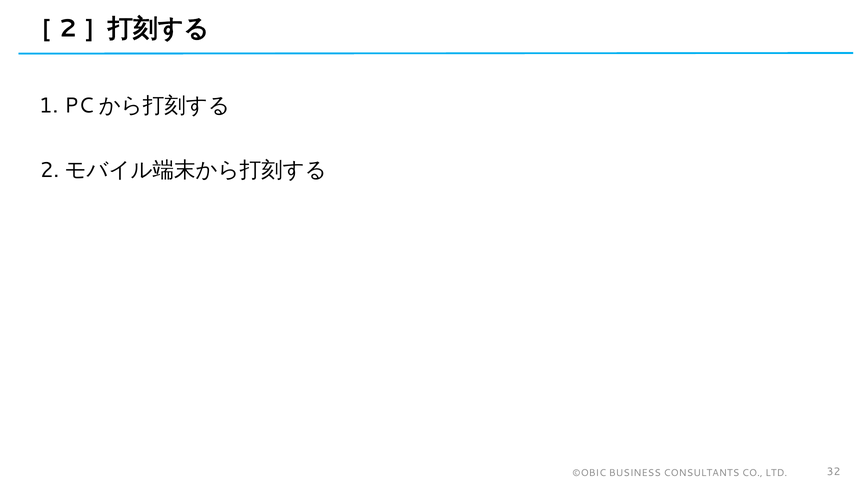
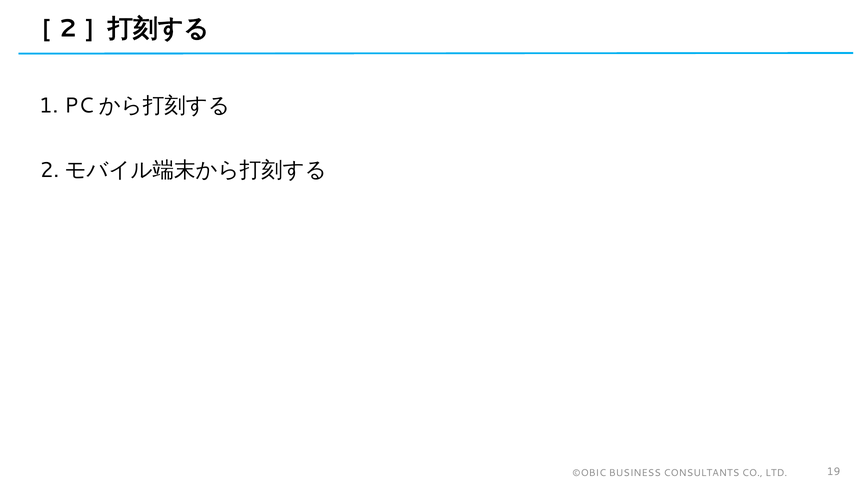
32: 32 -> 19
